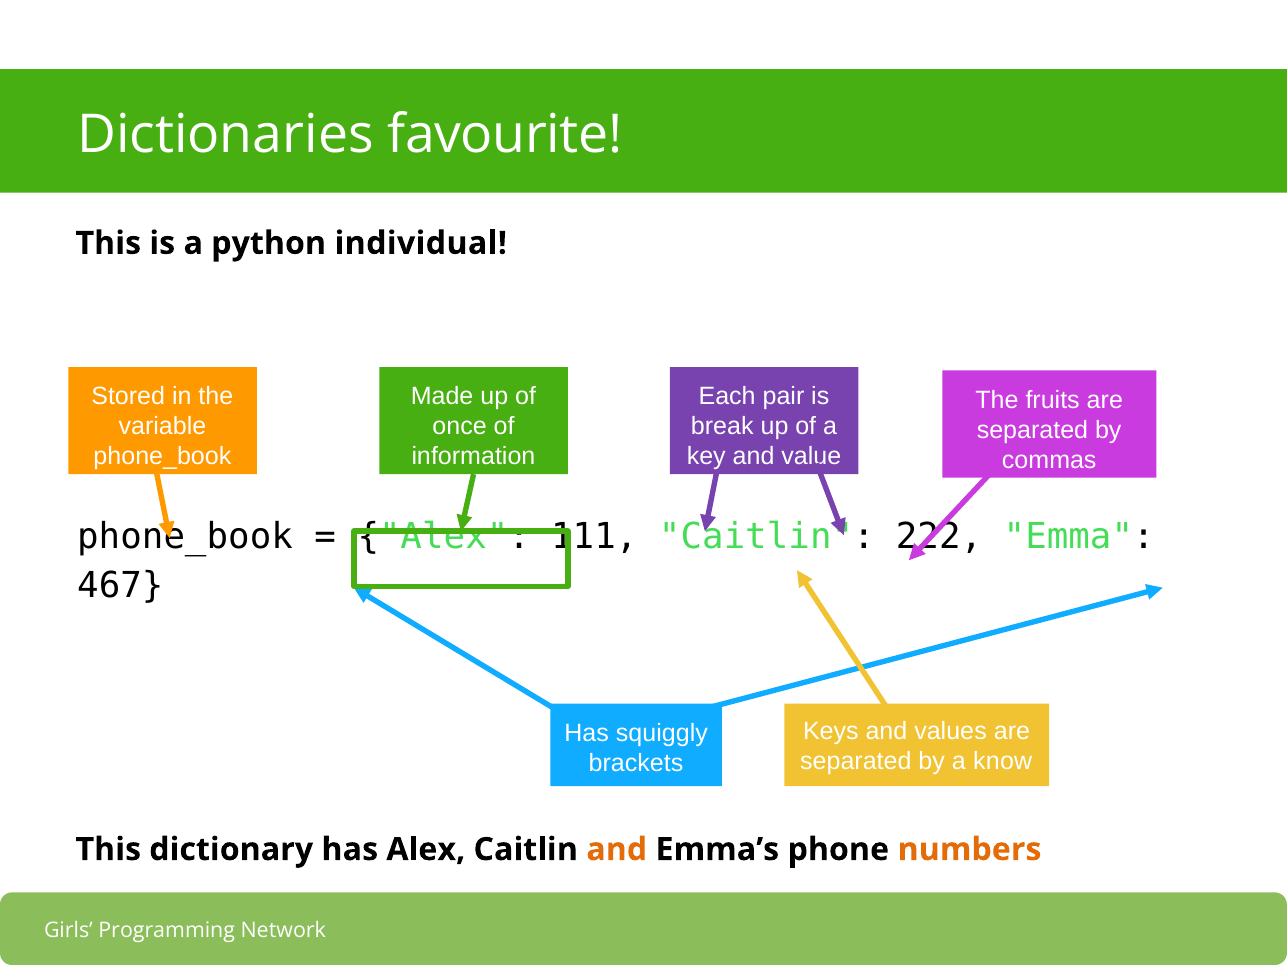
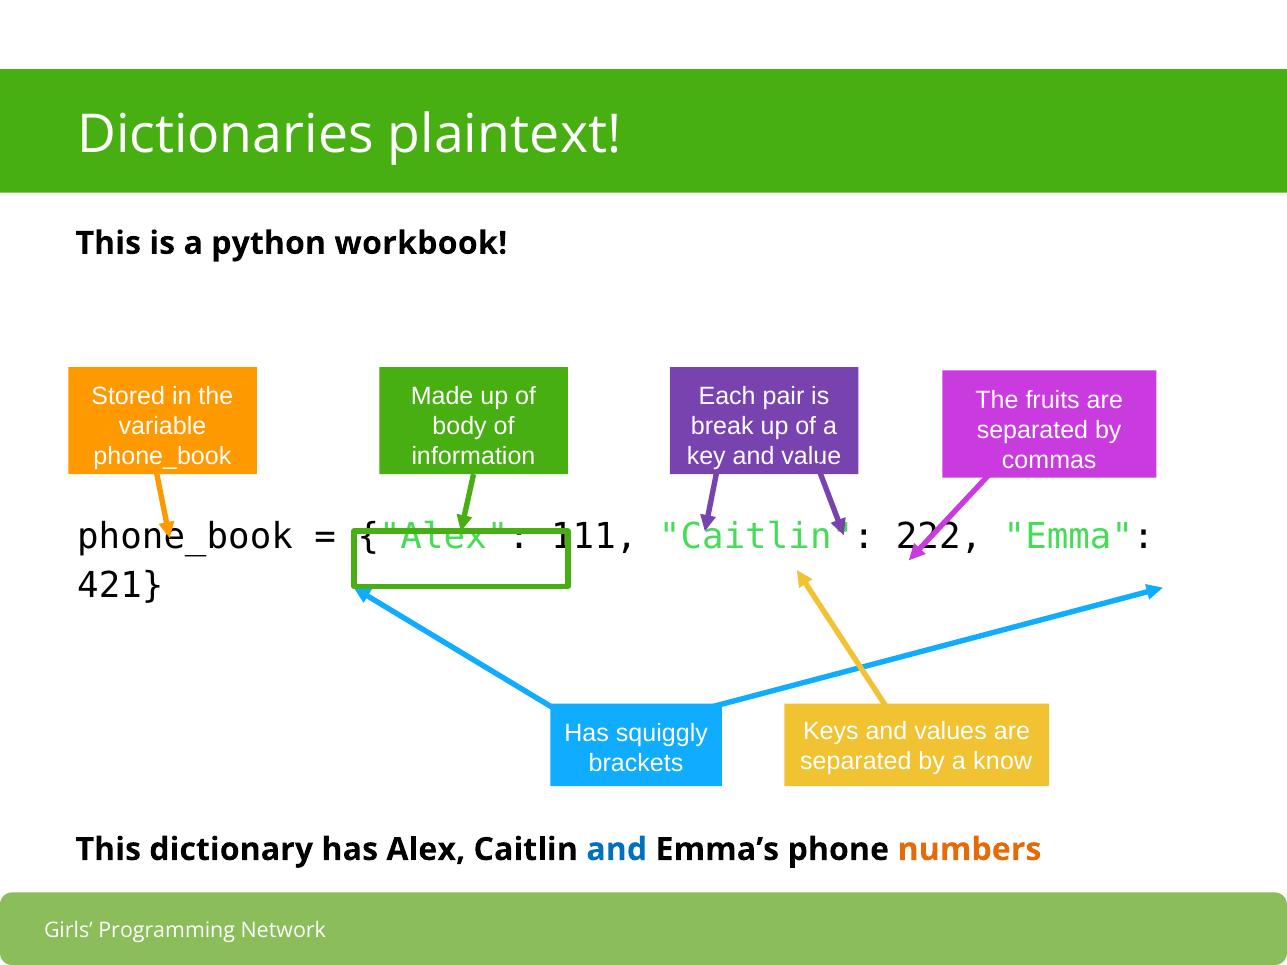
favourite: favourite -> plaintext
individual: individual -> workbook
once: once -> body
467: 467 -> 421
and at (617, 850) colour: orange -> blue
